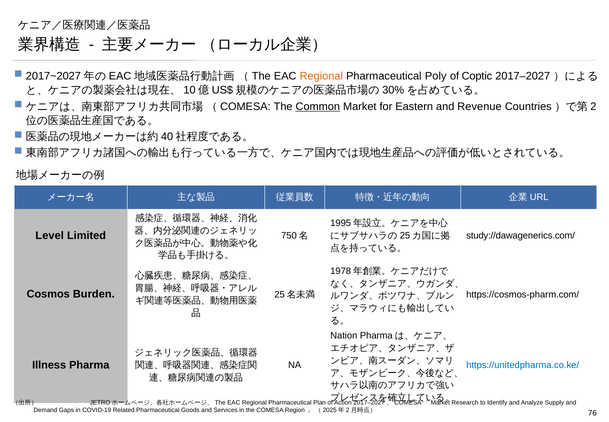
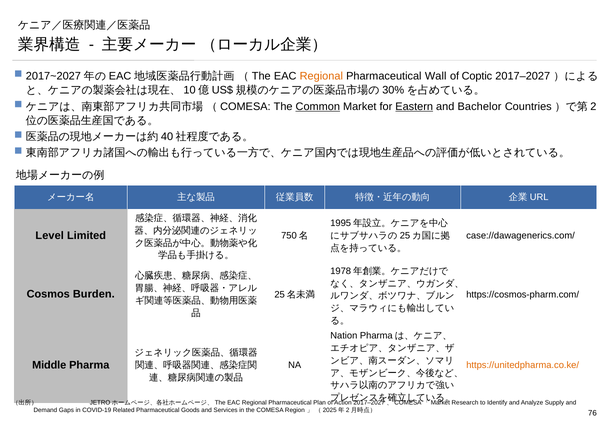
Poly: Poly -> Wall
Eastern underline: none -> present
Revenue: Revenue -> Bachelor
study://dawagenerics.com/: study://dawagenerics.com/ -> case://dawagenerics.com/
Illness: Illness -> Middle
https://unitedpharma.co.ke/ colour: blue -> orange
